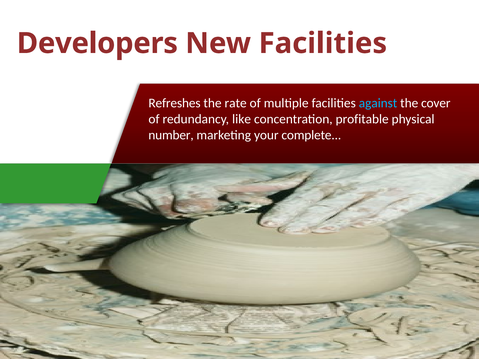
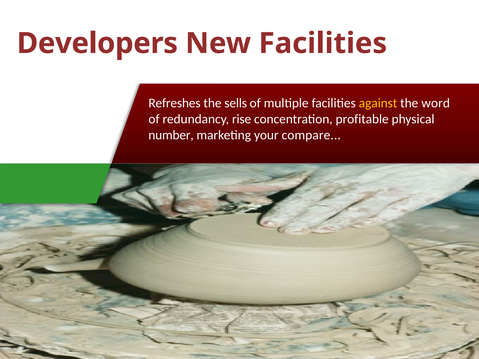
rate: rate -> sells
against colour: light blue -> yellow
cover: cover -> word
like: like -> rise
complete: complete -> compare
